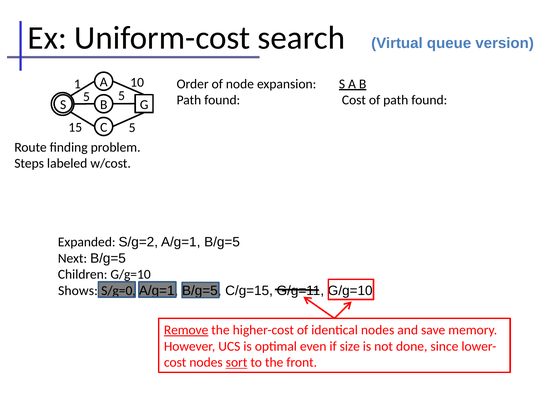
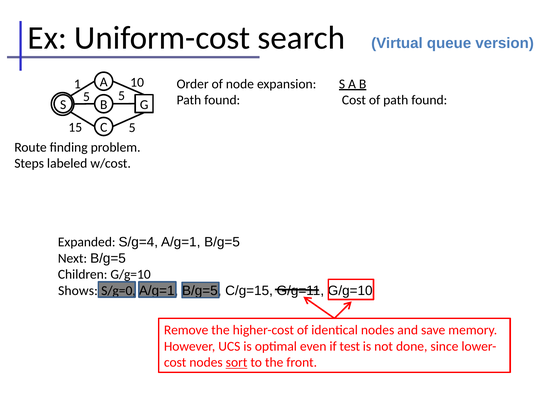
S/g=2: S/g=2 -> S/g=4
Remove underline: present -> none
size: size -> test
